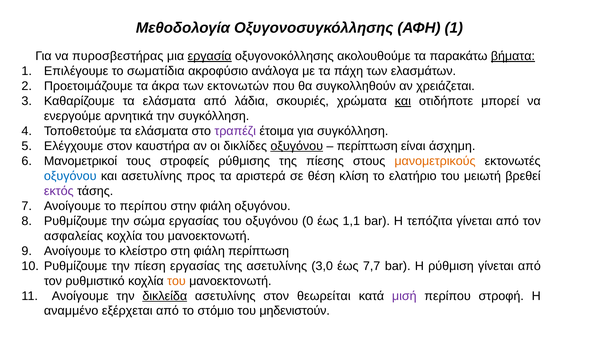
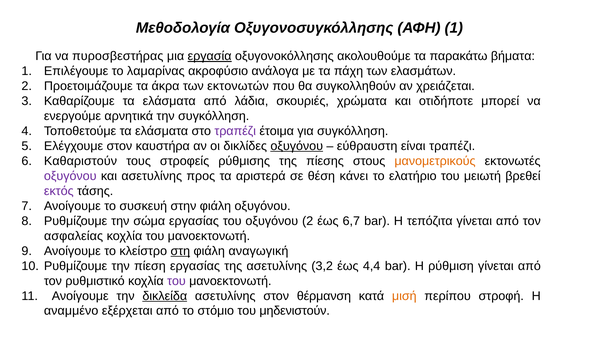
βήματα underline: present -> none
σωματίδια: σωματίδια -> λαμαρίνας
και at (403, 101) underline: present -> none
περίπτωση at (367, 146): περίπτωση -> εύθραυστη
είναι άσχημη: άσχημη -> τραπέζι
Μανομετρικοί: Μανομετρικοί -> Καθαριστούν
οξυγόνου at (70, 176) colour: blue -> purple
κλίση: κλίση -> κάνει
το περίπου: περίπου -> συσκευή
οξυγόνου 0: 0 -> 2
1,1: 1,1 -> 6,7
στη underline: none -> present
φιάλη περίπτωση: περίπτωση -> αναγωγική
3,0: 3,0 -> 3,2
7,7: 7,7 -> 4,4
του at (176, 281) colour: orange -> purple
θεωρείται: θεωρείται -> θέρμανση
μισή colour: purple -> orange
